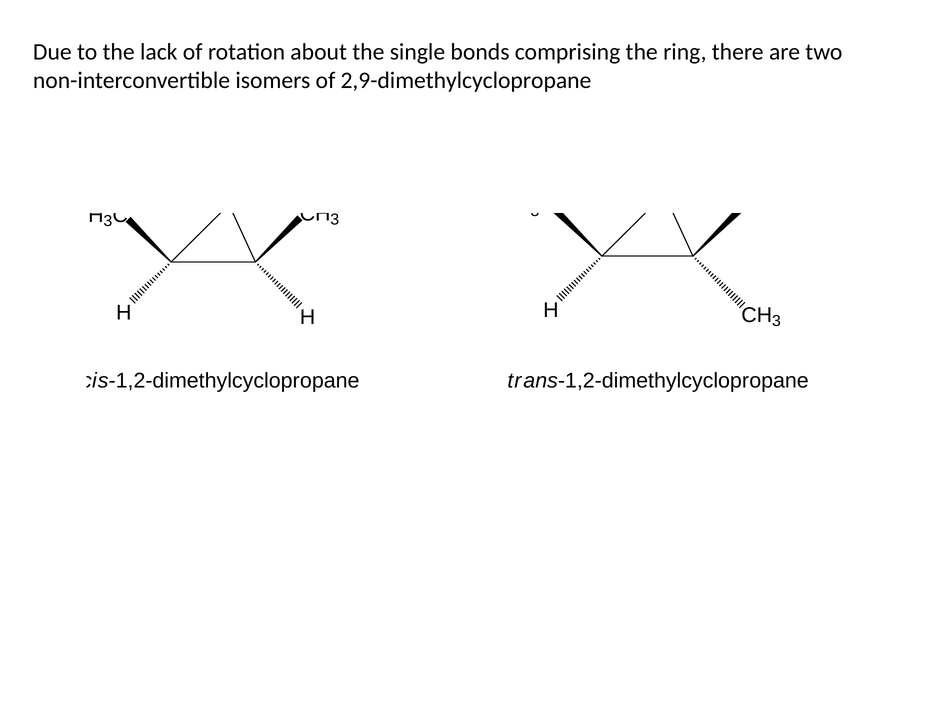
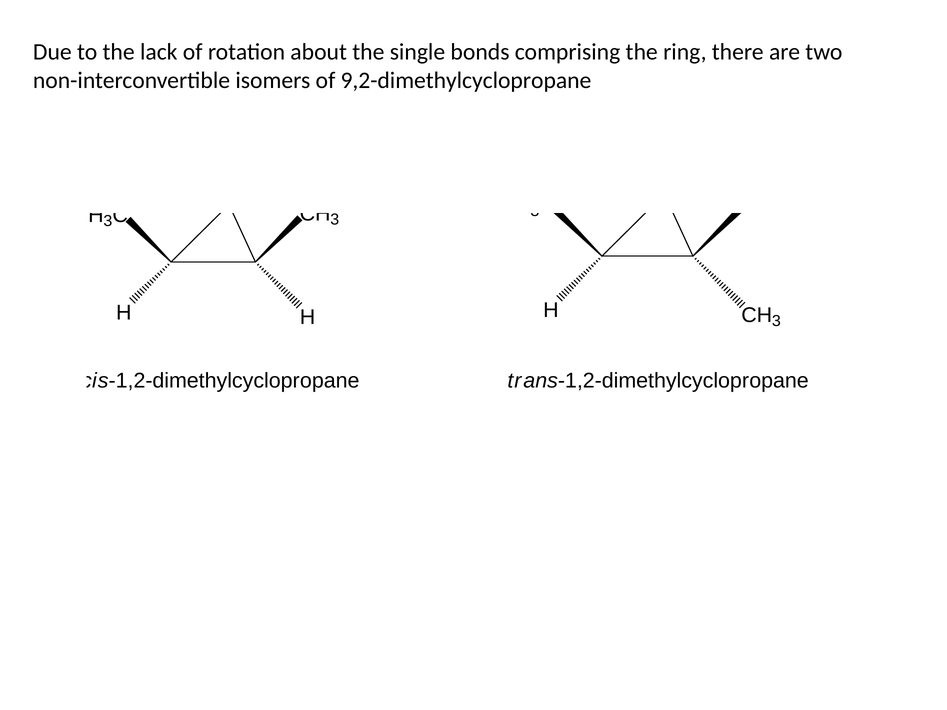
2,9-dimethylcyclopropane: 2,9-dimethylcyclopropane -> 9,2-dimethylcyclopropane
